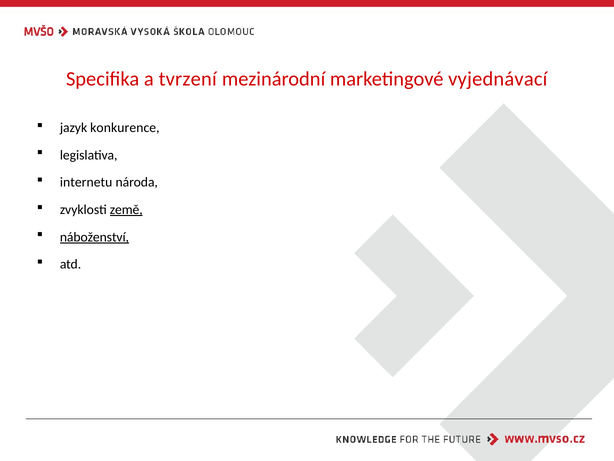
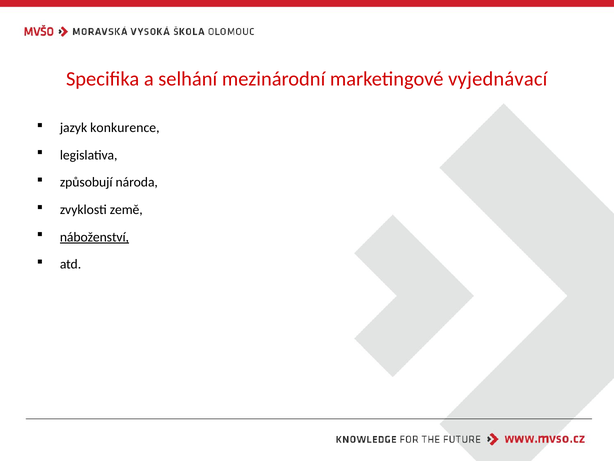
tvrzení: tvrzení -> selhání
internetu: internetu -> způsobují
země underline: present -> none
